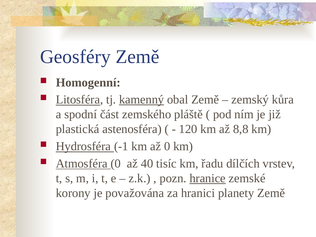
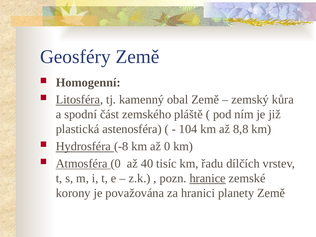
kamenný underline: present -> none
120: 120 -> 104
-1: -1 -> -8
